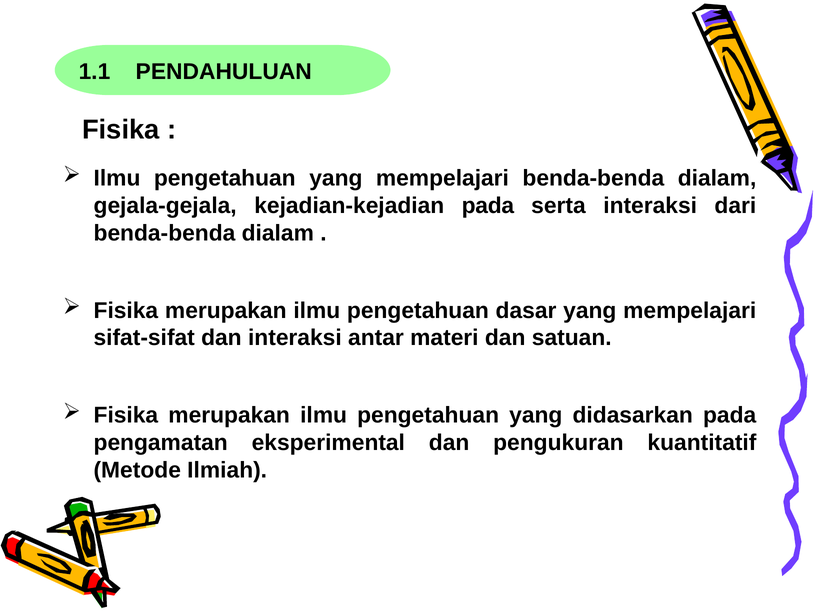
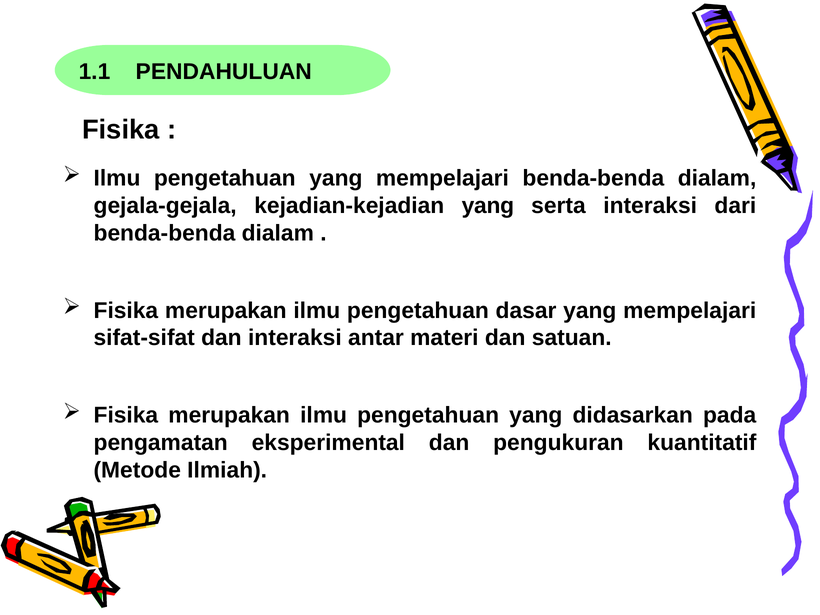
kejadian-kejadian pada: pada -> yang
